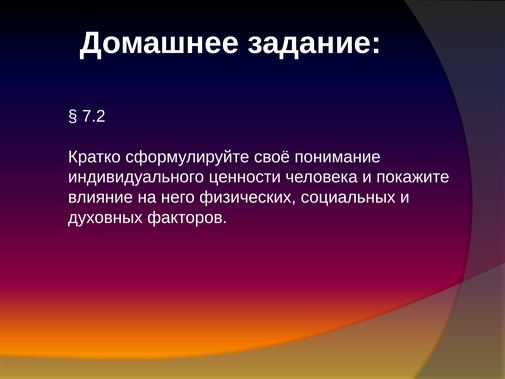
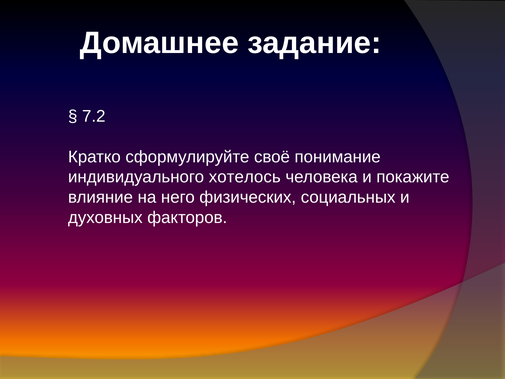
ценности: ценности -> хотелось
